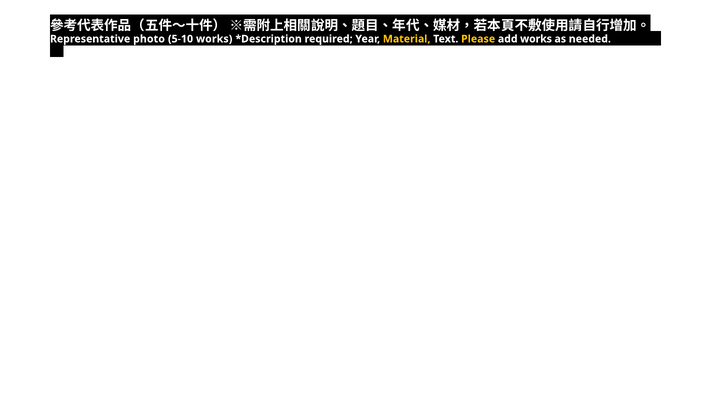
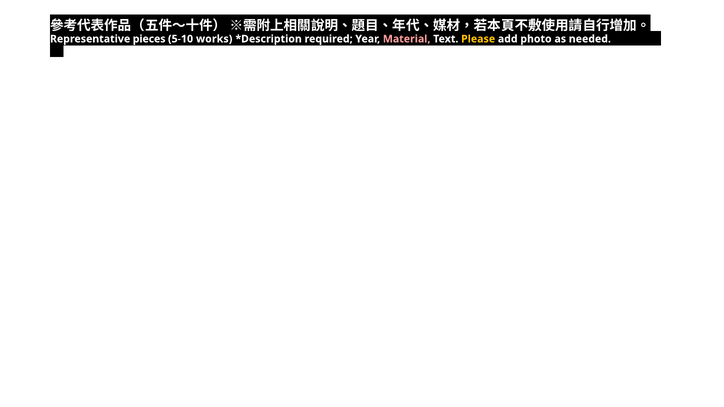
photo: photo -> pieces
Material colour: yellow -> pink
add works: works -> photo
